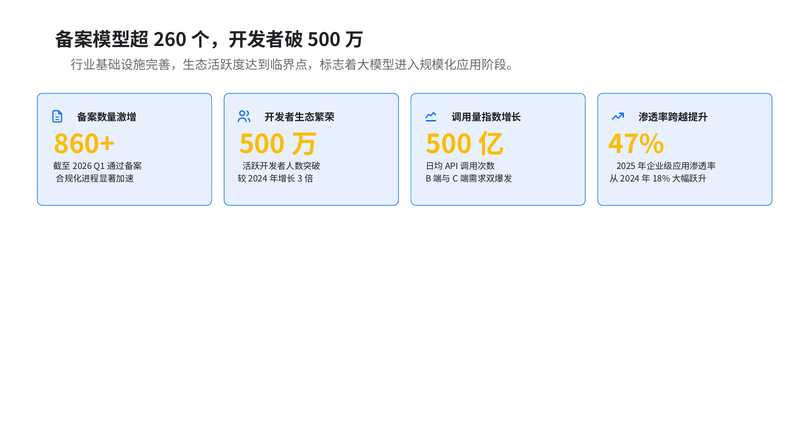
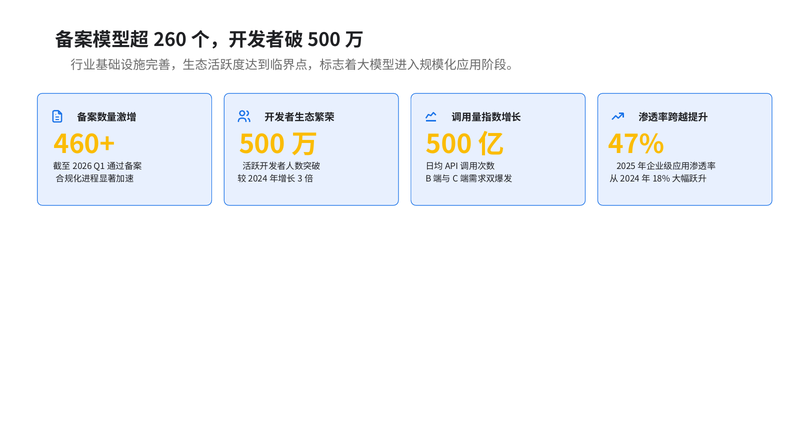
860+: 860+ -> 460+
